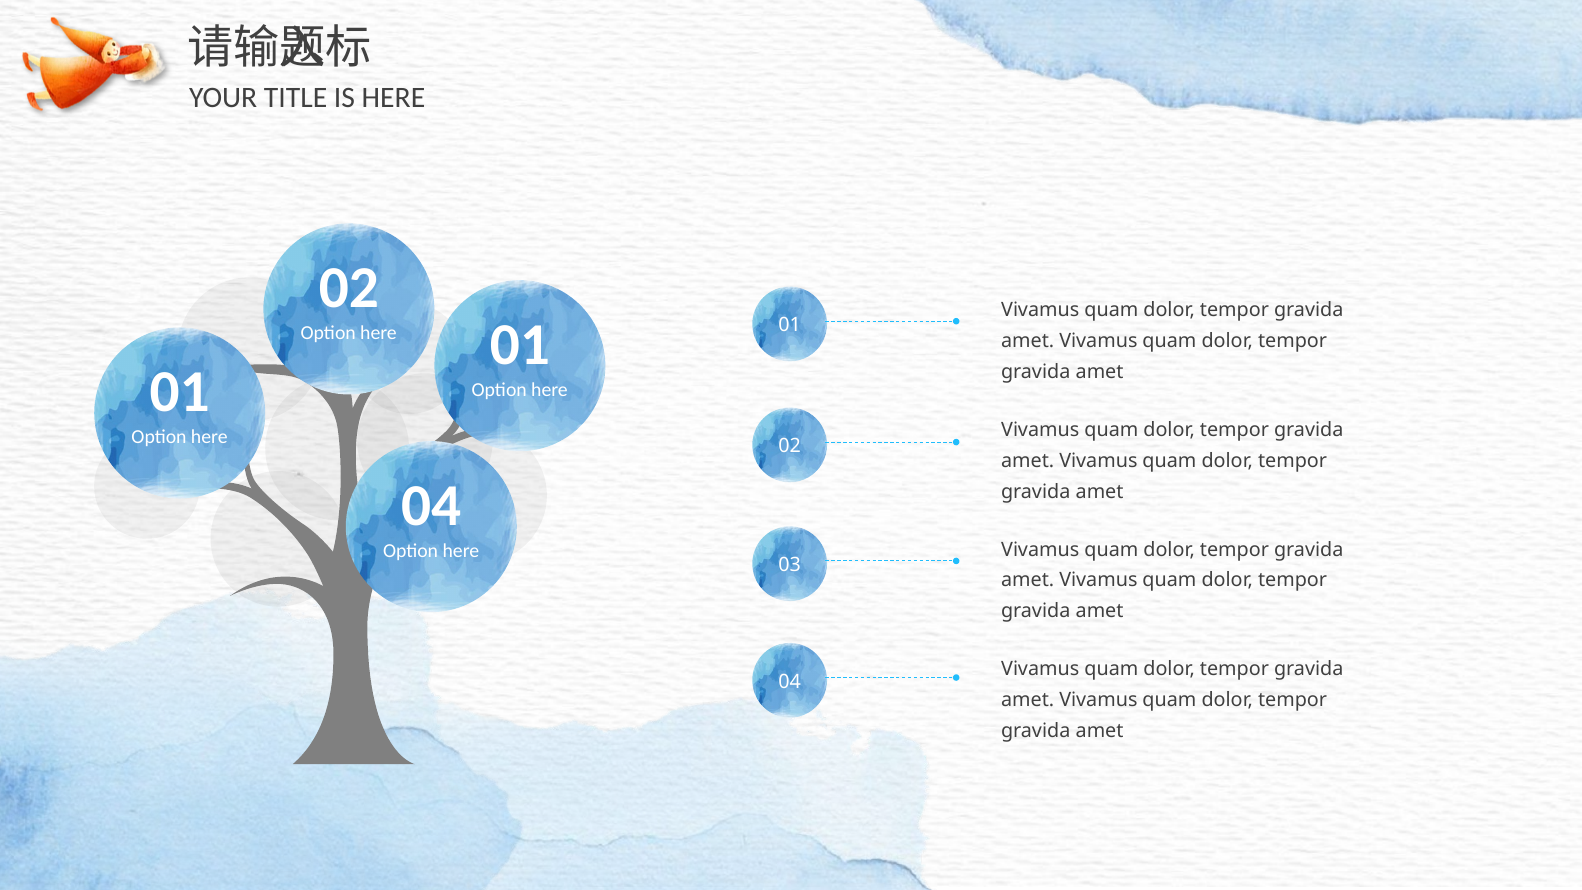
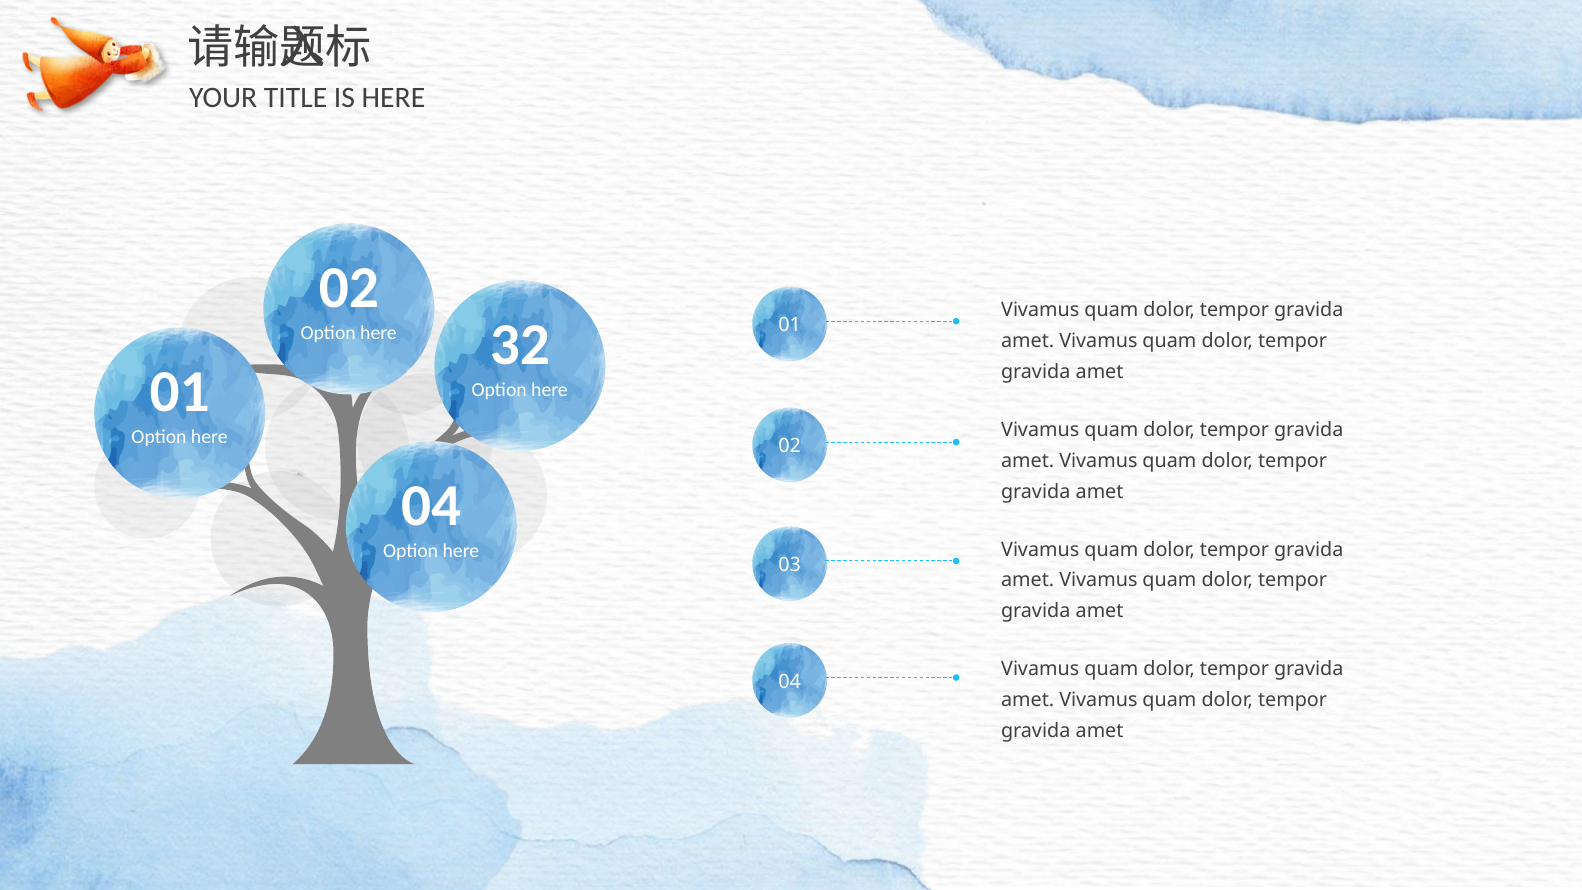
01 at (520, 345): 01 -> 32
